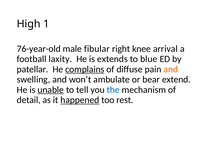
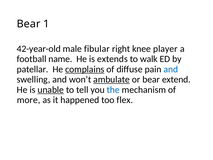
High at (29, 24): High -> Bear
76-year-old: 76-year-old -> 42-year-old
arrival: arrival -> player
laxity: laxity -> name
blue: blue -> walk
and at (171, 69) colour: orange -> blue
ambulate underline: none -> present
detail: detail -> more
happened underline: present -> none
rest: rest -> flex
